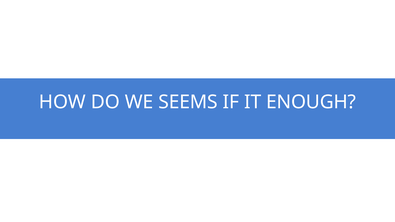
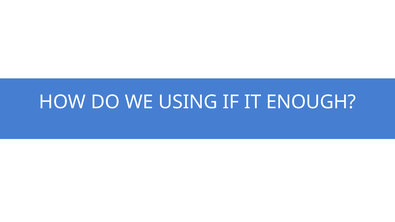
SEEMS: SEEMS -> USING
